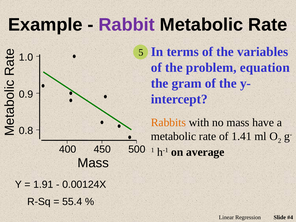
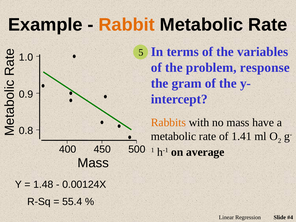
Rabbit colour: purple -> orange
equation: equation -> response
1.91: 1.91 -> 1.48
